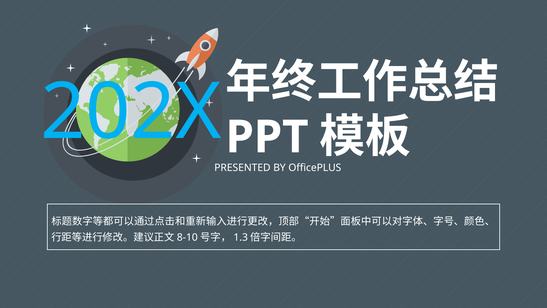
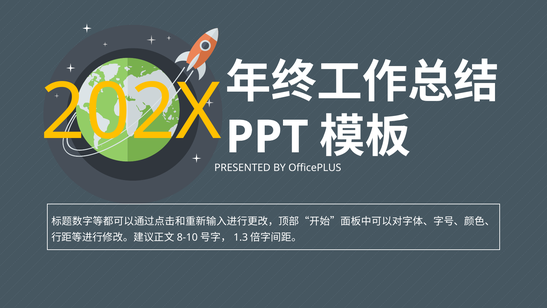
202X colour: light blue -> yellow
